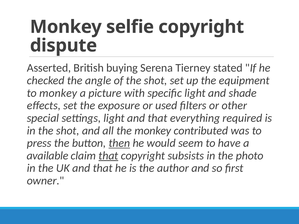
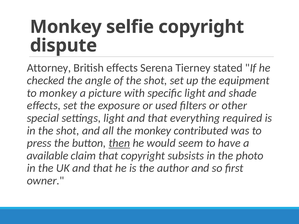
Asserted: Asserted -> Attorney
British buying: buying -> effects
that at (108, 156) underline: present -> none
